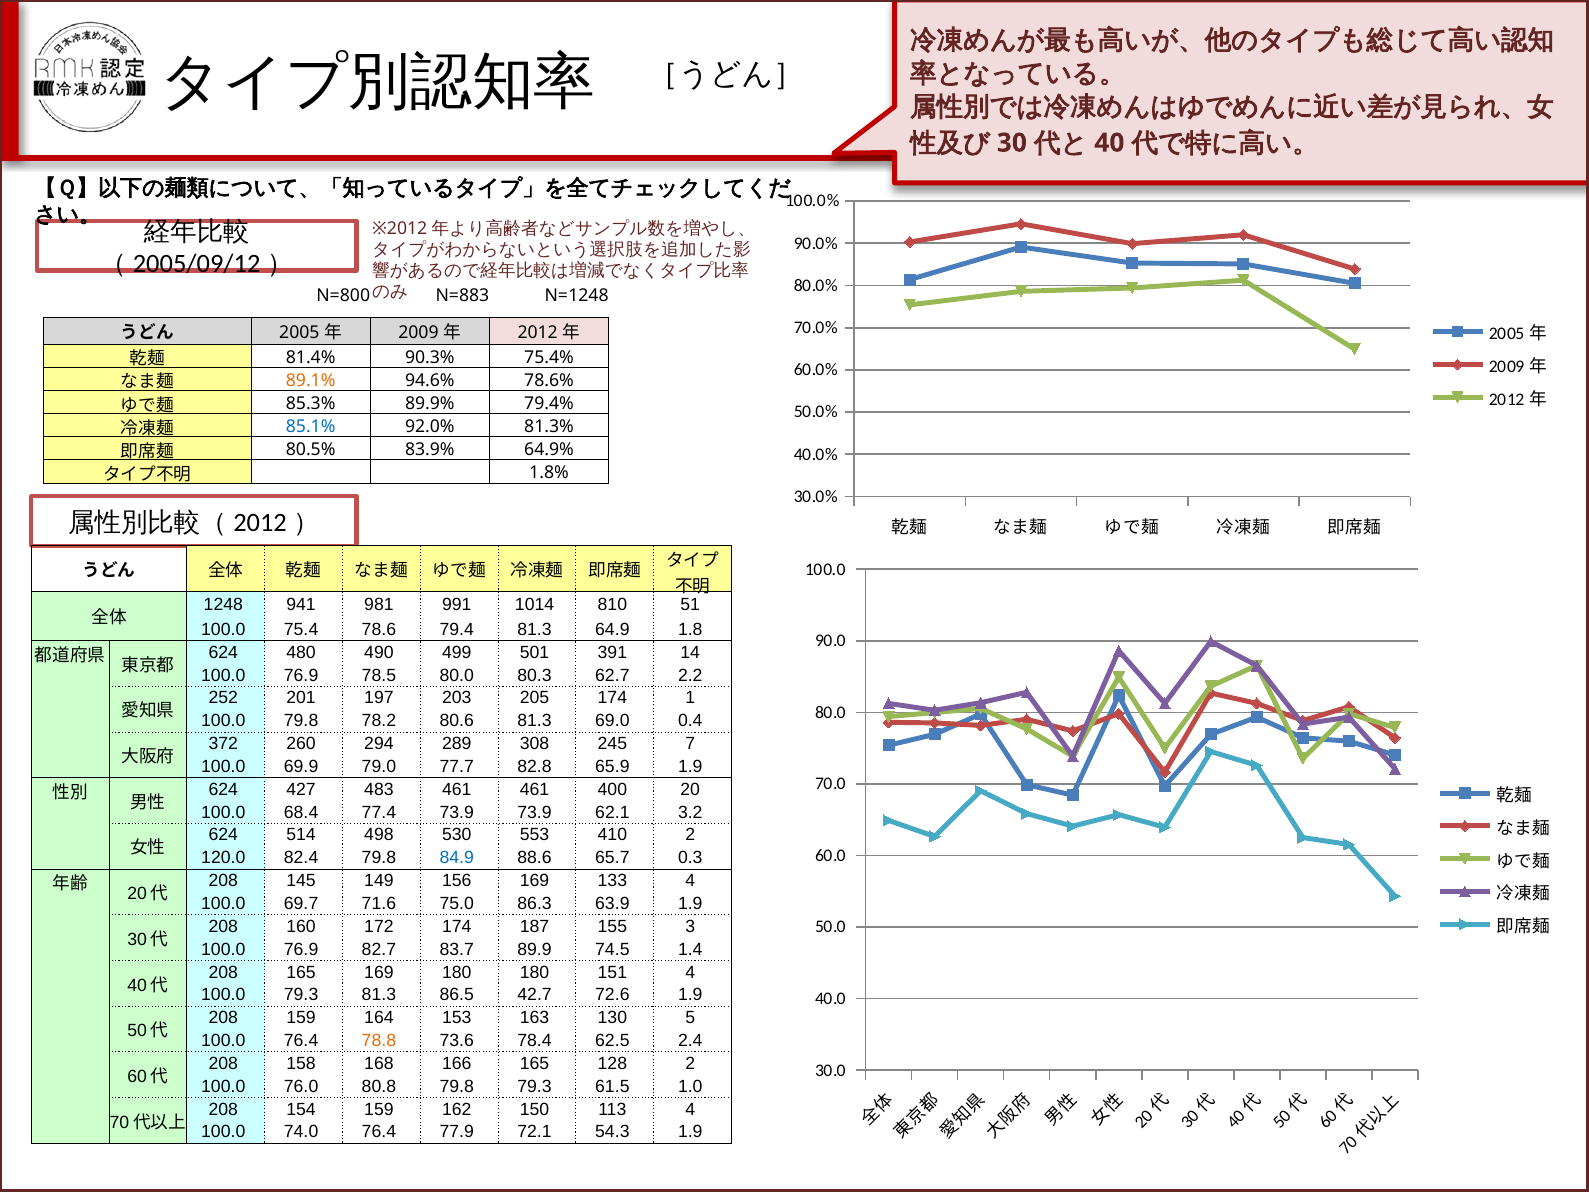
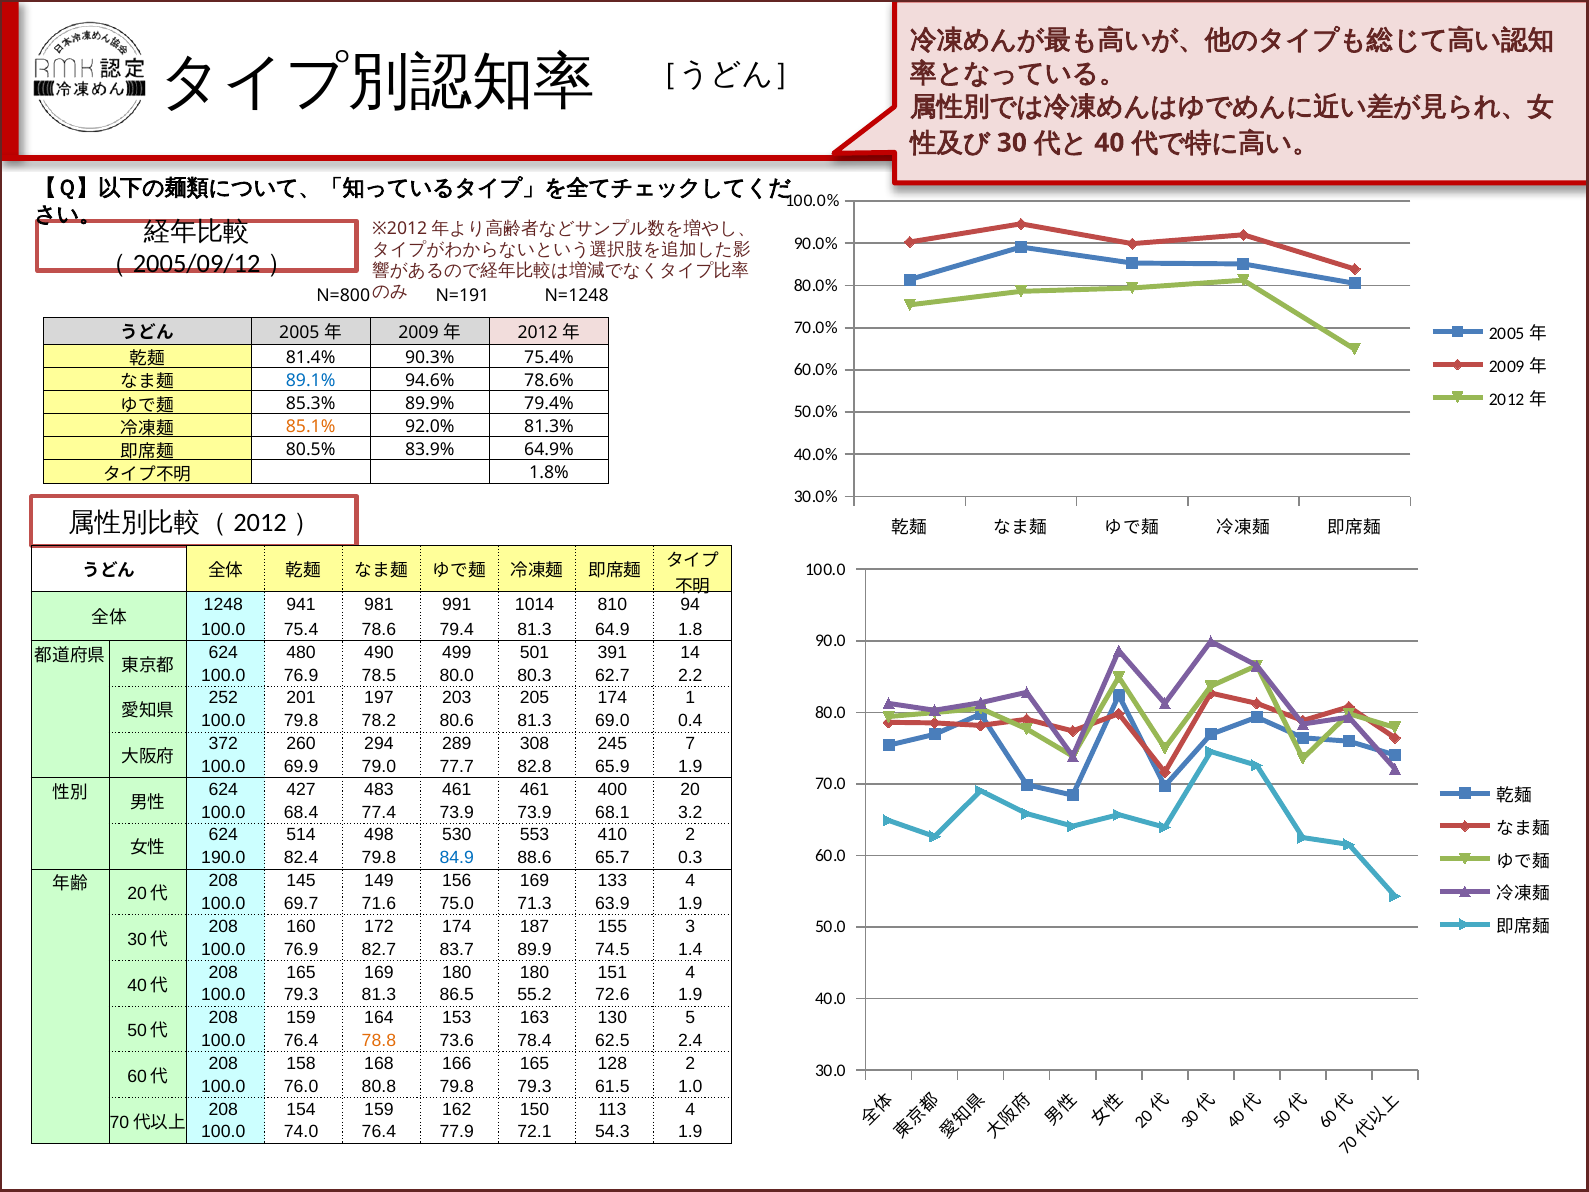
N=883: N=883 -> N=191
89.1% colour: orange -> blue
85.1% colour: blue -> orange
51: 51 -> 94
62.1: 62.1 -> 68.1
120.0: 120.0 -> 190.0
86.3: 86.3 -> 71.3
42.7: 42.7 -> 55.2
